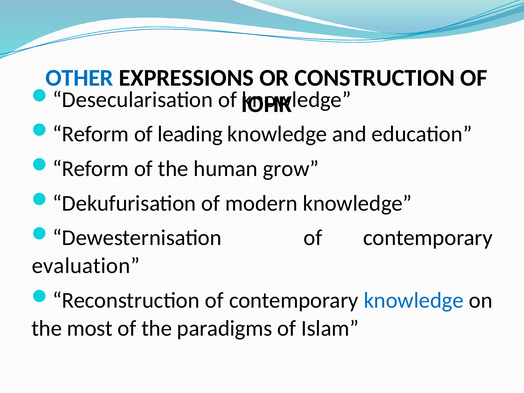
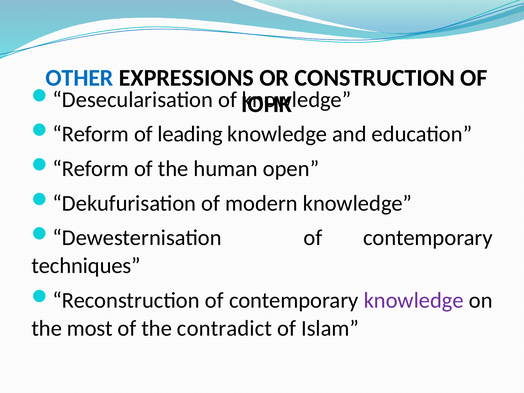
grow: grow -> open
evaluation: evaluation -> techniques
knowledge at (414, 300) colour: blue -> purple
paradigms: paradigms -> contradict
